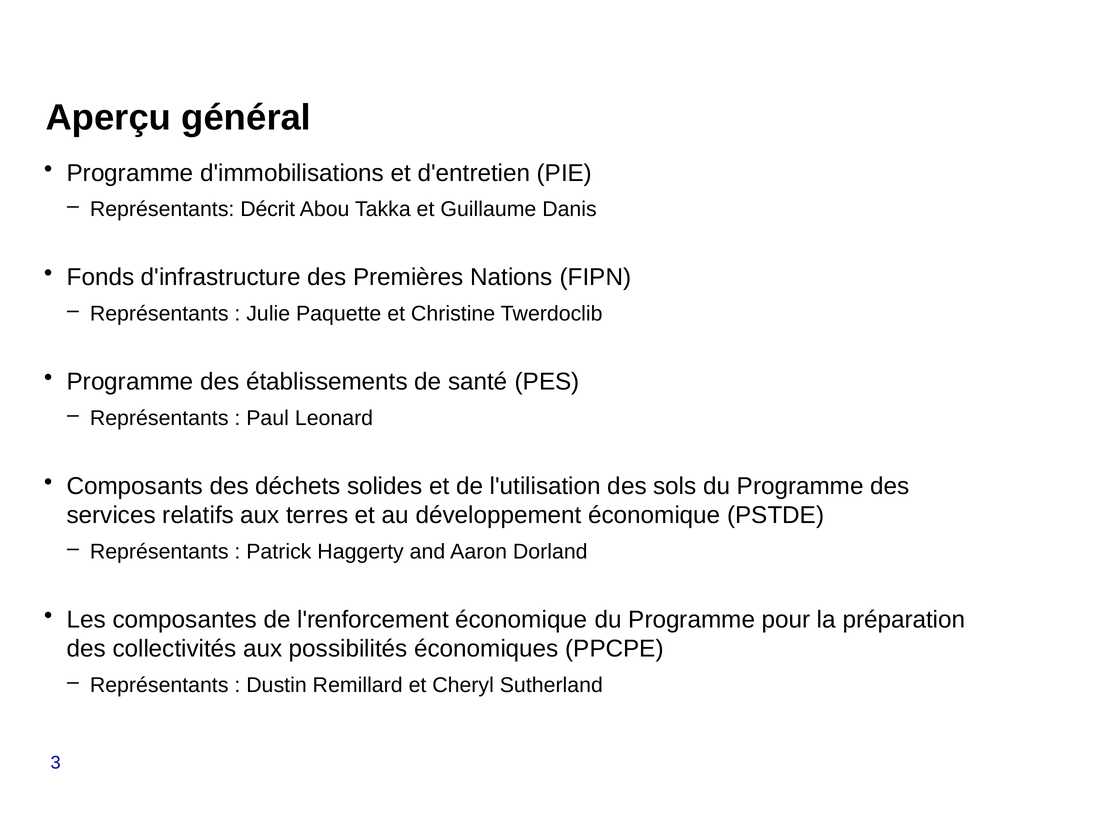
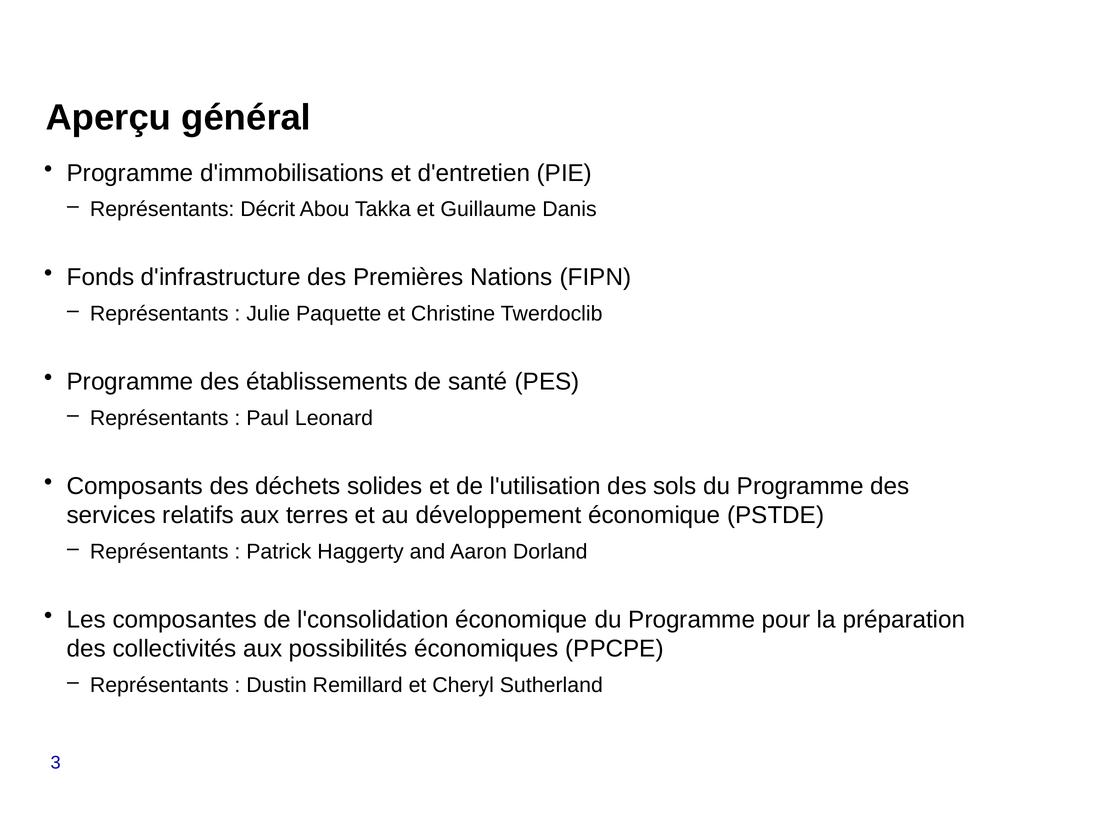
l'renforcement: l'renforcement -> l'consolidation
